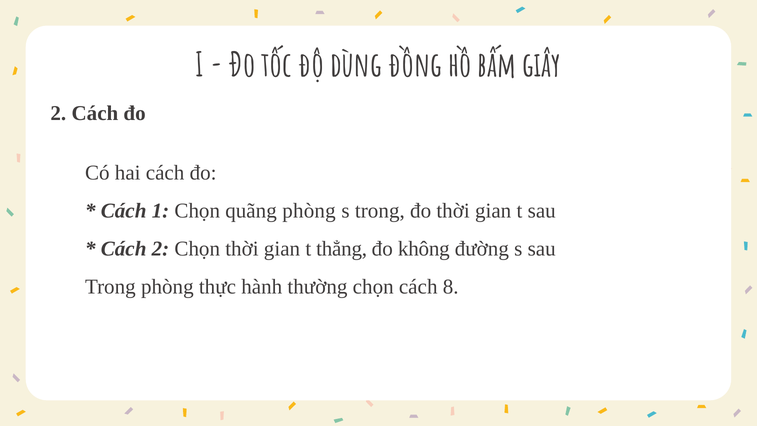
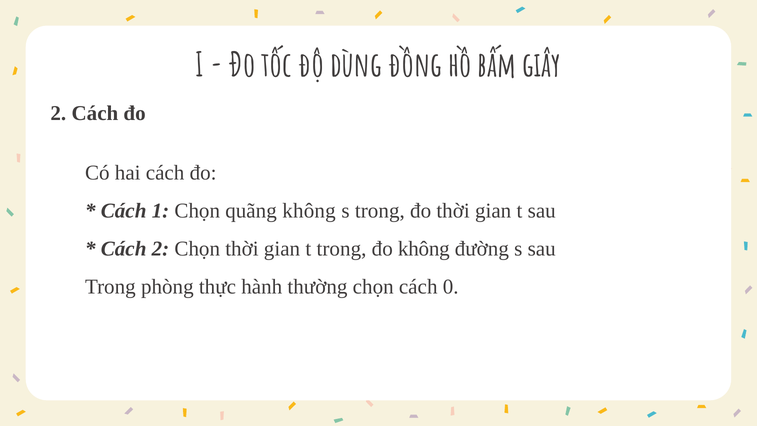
quãng phòng: phòng -> không
t thẳng: thẳng -> trong
8: 8 -> 0
